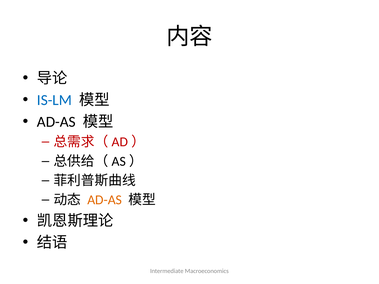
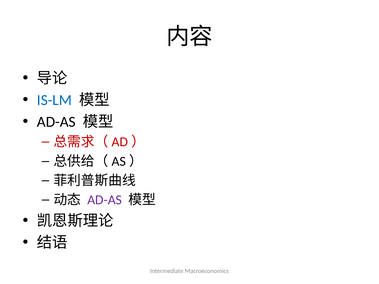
AD-AS at (105, 200) colour: orange -> purple
